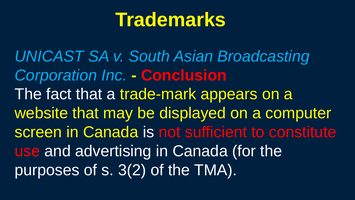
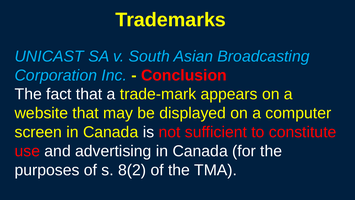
3(2: 3(2 -> 8(2
